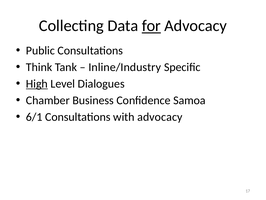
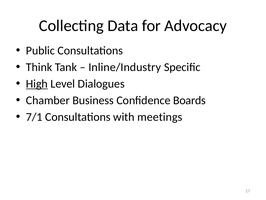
for underline: present -> none
Samoa: Samoa -> Boards
6/1: 6/1 -> 7/1
with advocacy: advocacy -> meetings
